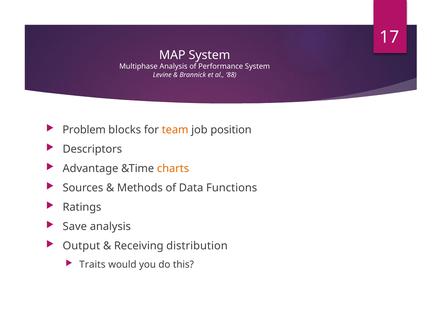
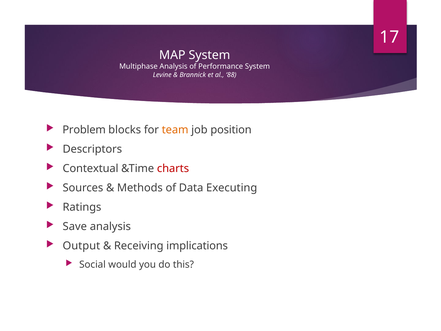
Advantage: Advantage -> Contextual
charts colour: orange -> red
Functions: Functions -> Executing
distribution: distribution -> implications
Traits: Traits -> Social
